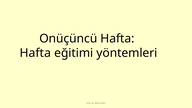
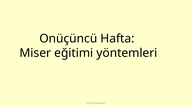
Hafta at (35, 53): Hafta -> Miser
